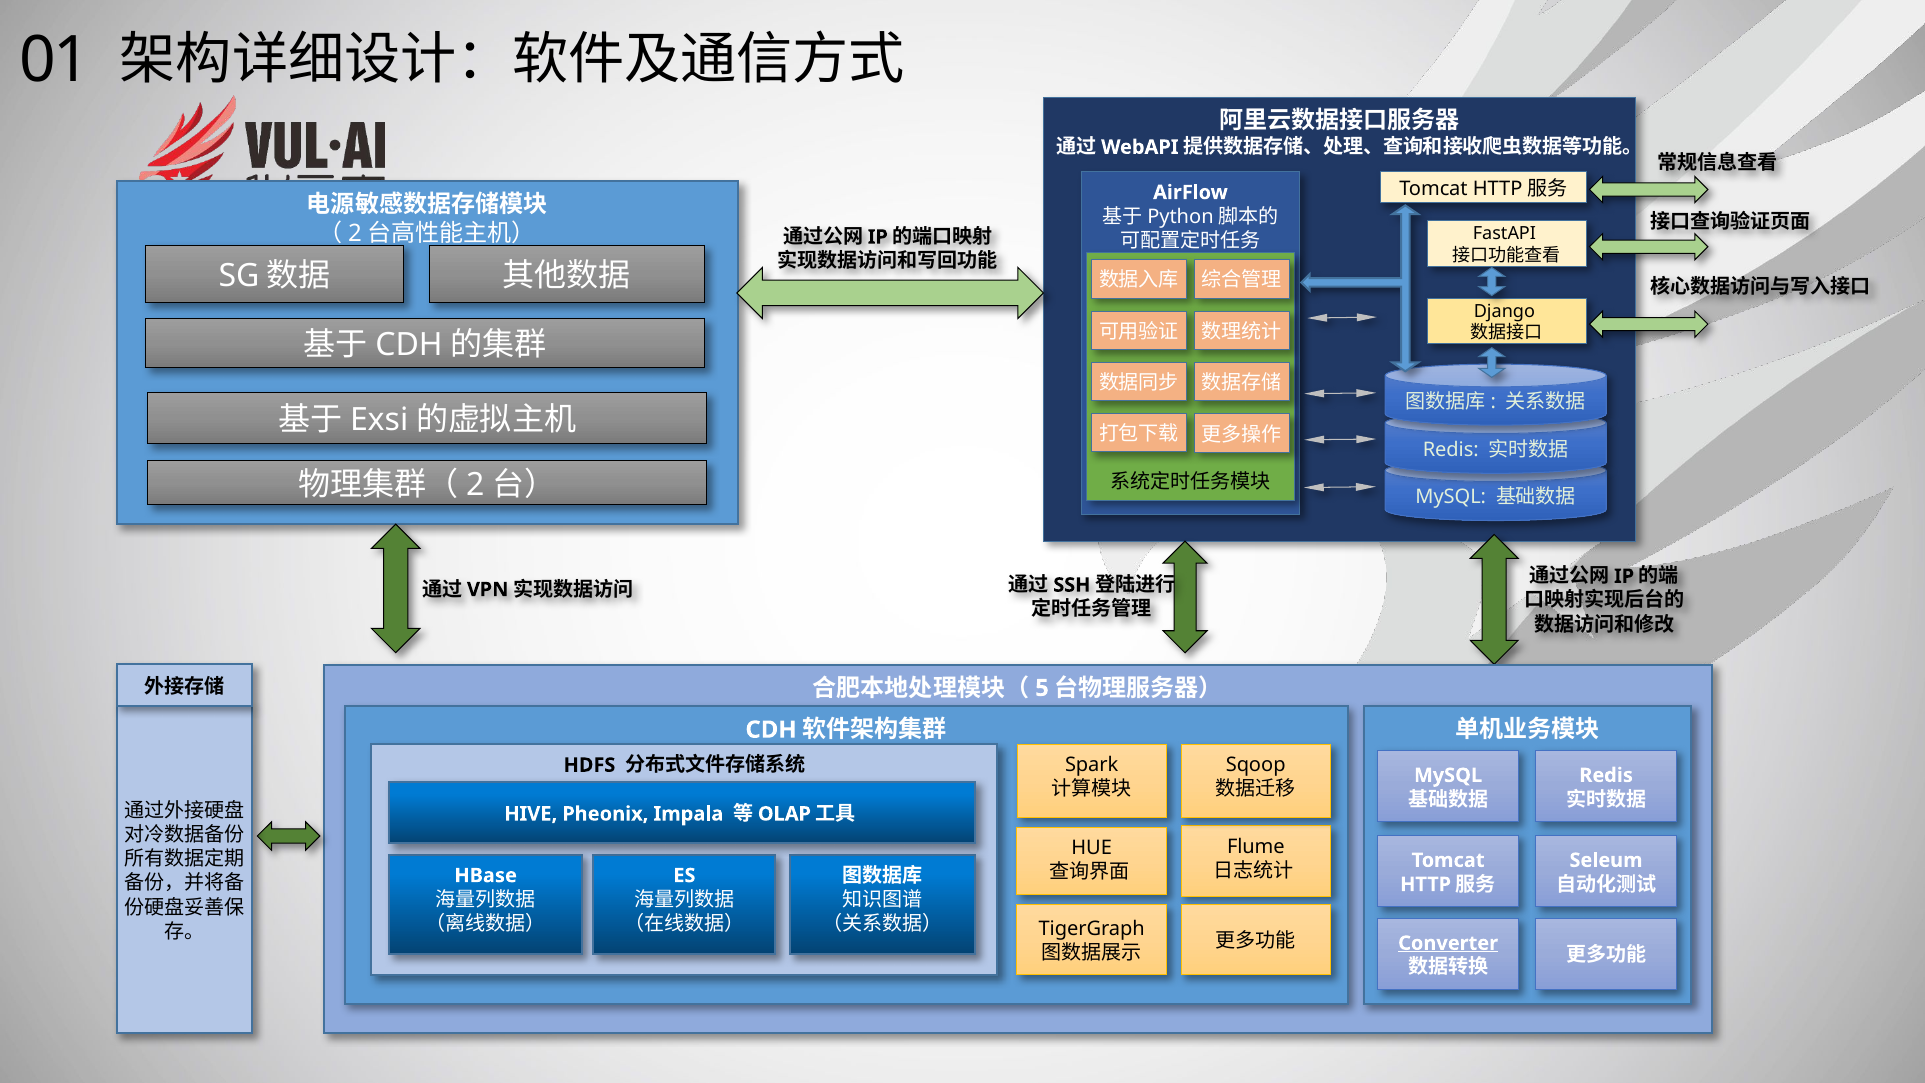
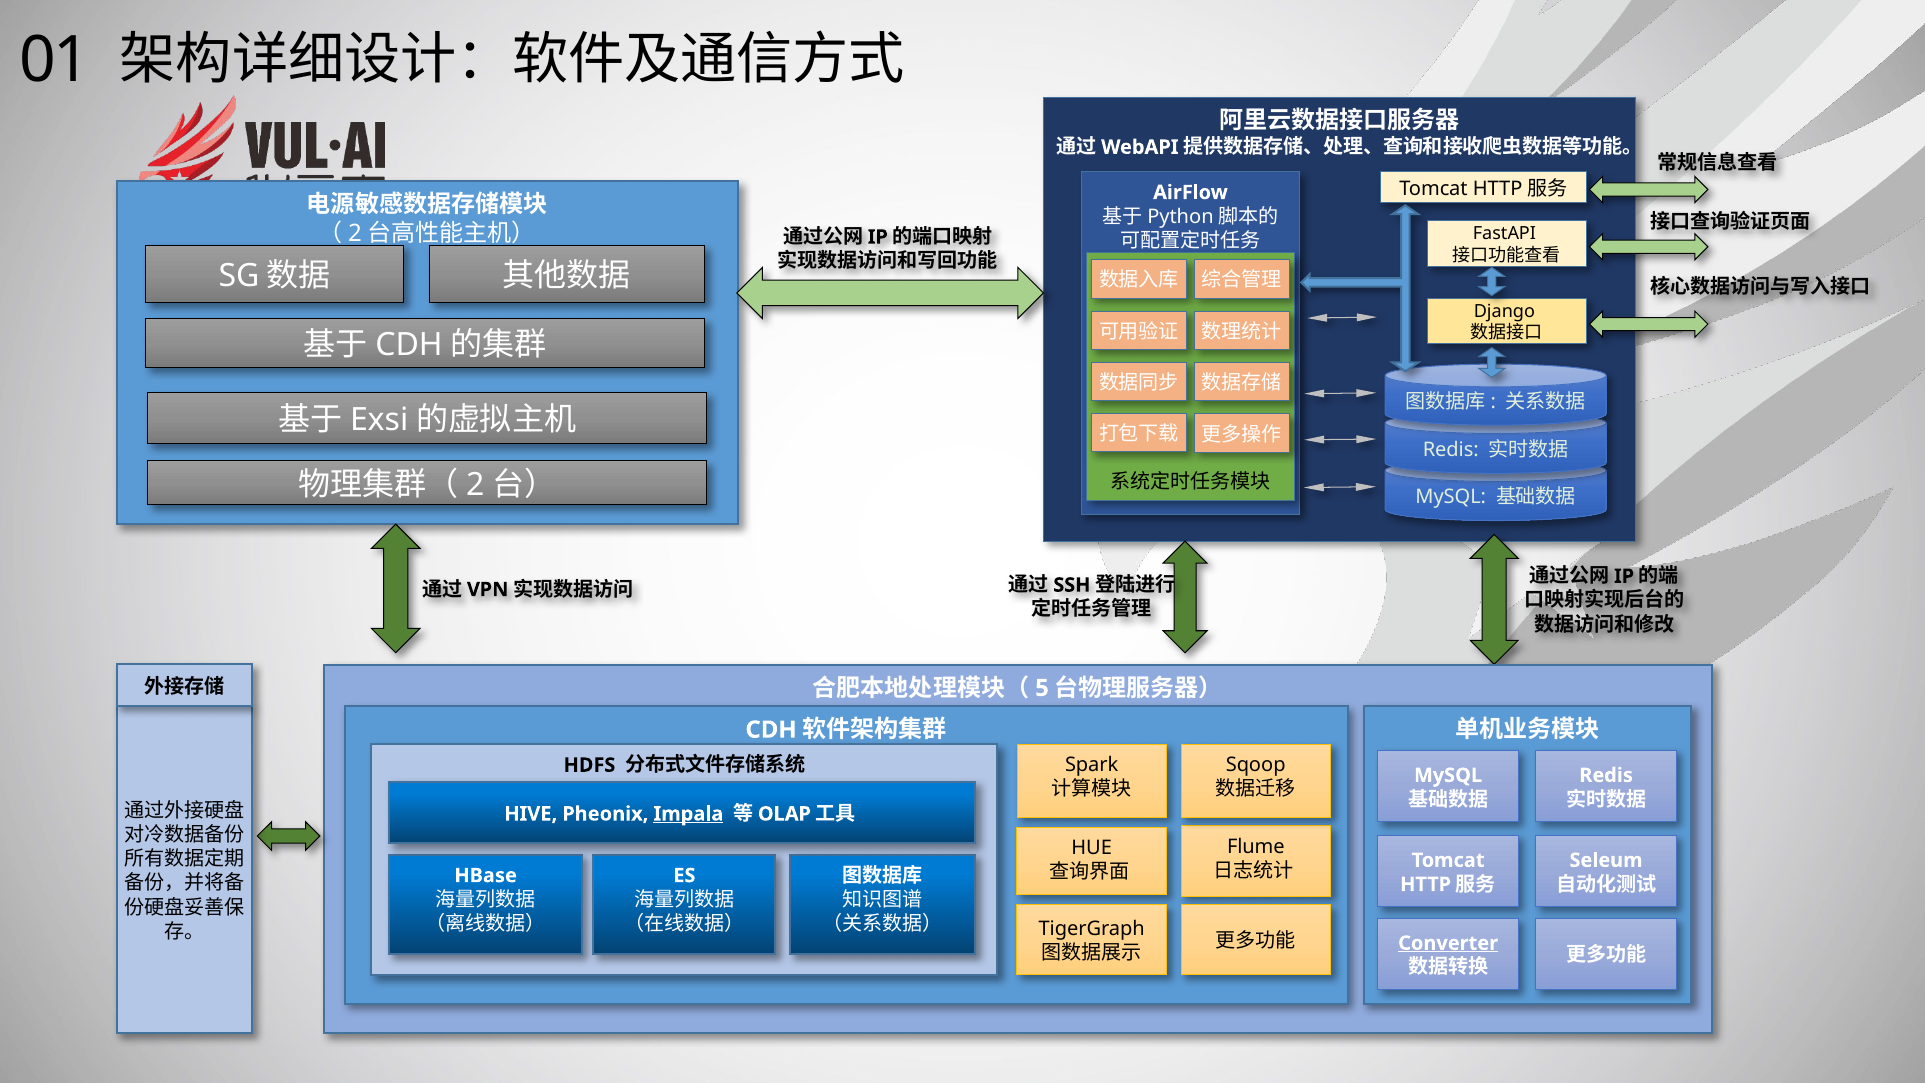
Impala underline: none -> present
